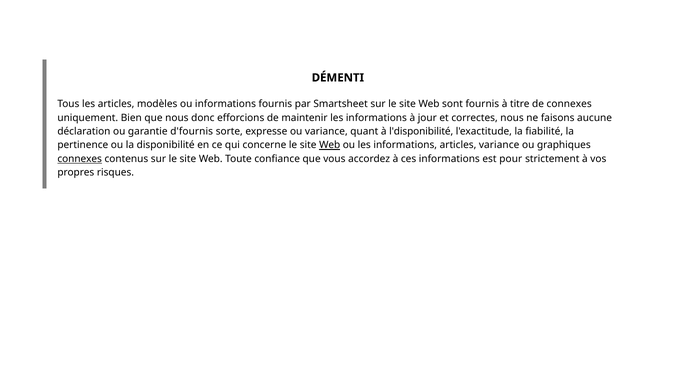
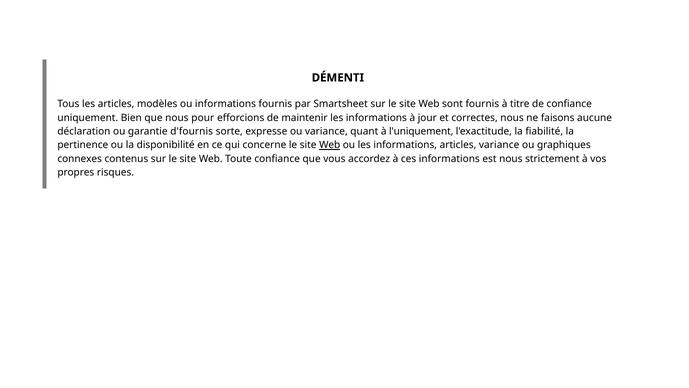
de connexes: connexes -> confiance
donc: donc -> pour
l'disponibilité: l'disponibilité -> l'uniquement
connexes at (80, 159) underline: present -> none
est pour: pour -> nous
